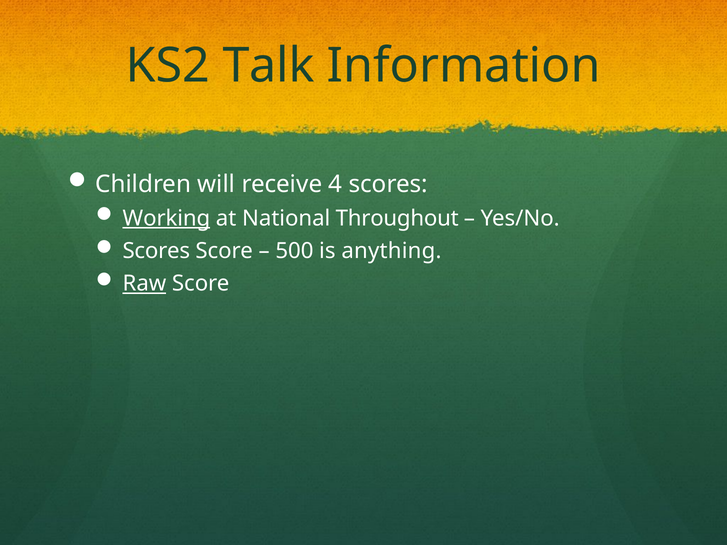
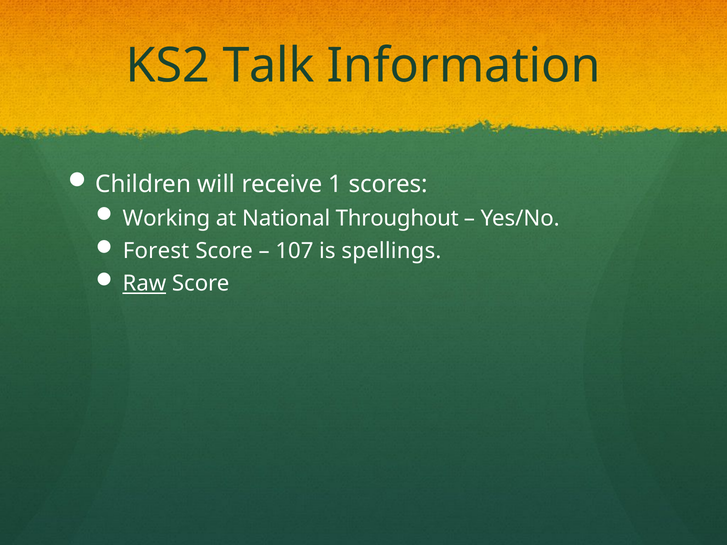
4: 4 -> 1
Working underline: present -> none
Scores at (156, 251): Scores -> Forest
500: 500 -> 107
anything: anything -> spellings
